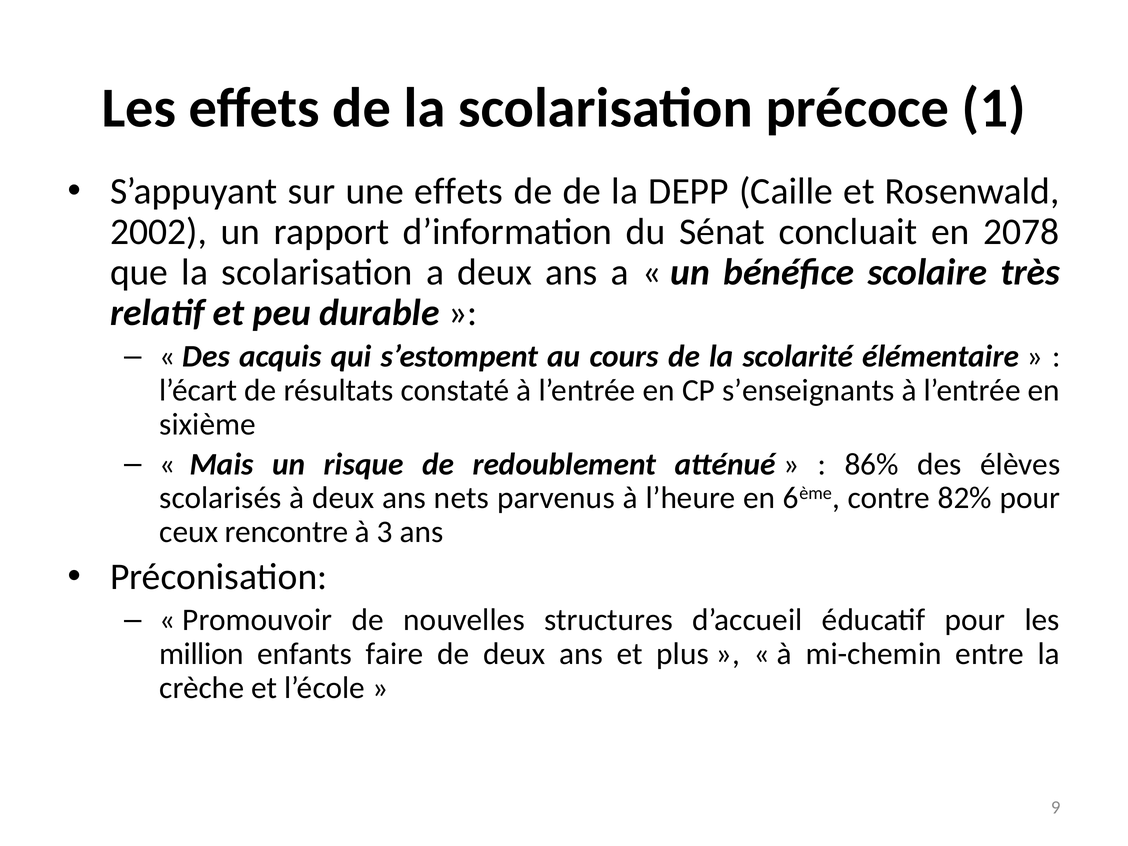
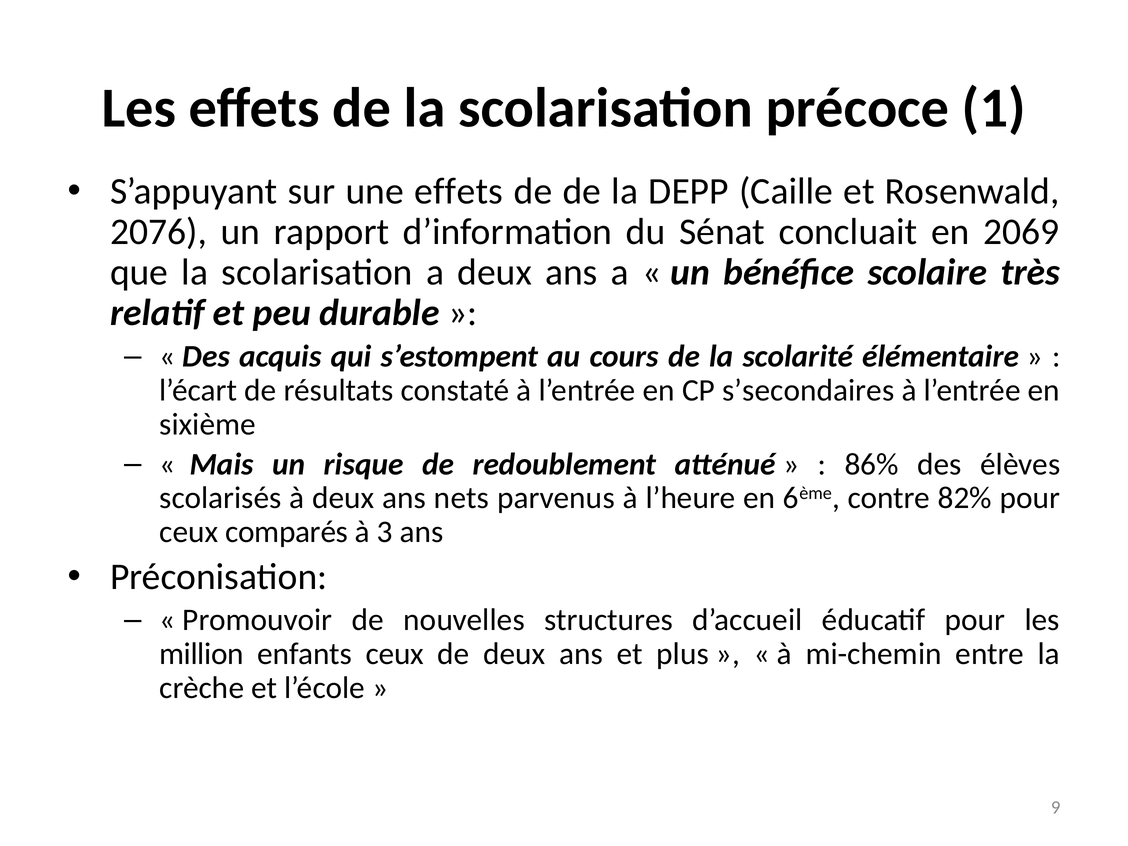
2002: 2002 -> 2076
2078: 2078 -> 2069
s’enseignants: s’enseignants -> s’secondaires
rencontre: rencontre -> comparés
enfants faire: faire -> ceux
